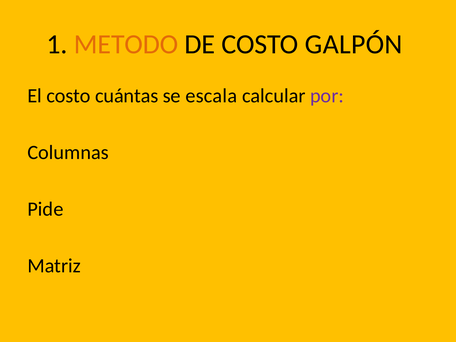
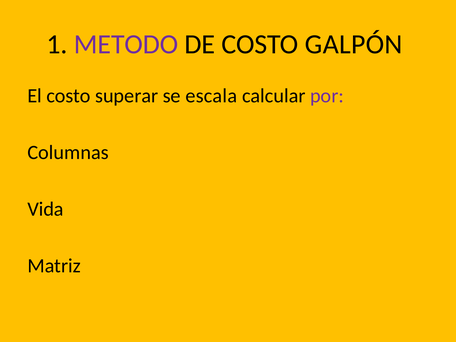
METODO colour: orange -> purple
cuántas: cuántas -> superar
Pide: Pide -> Vida
